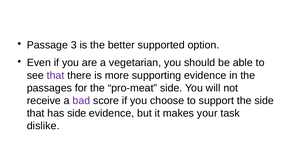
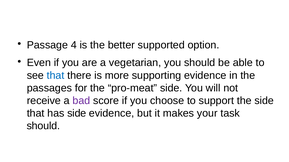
3: 3 -> 4
that at (56, 76) colour: purple -> blue
dislike at (43, 126): dislike -> should
